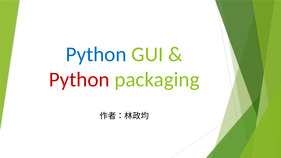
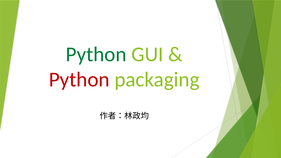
Python at (96, 54) colour: blue -> green
